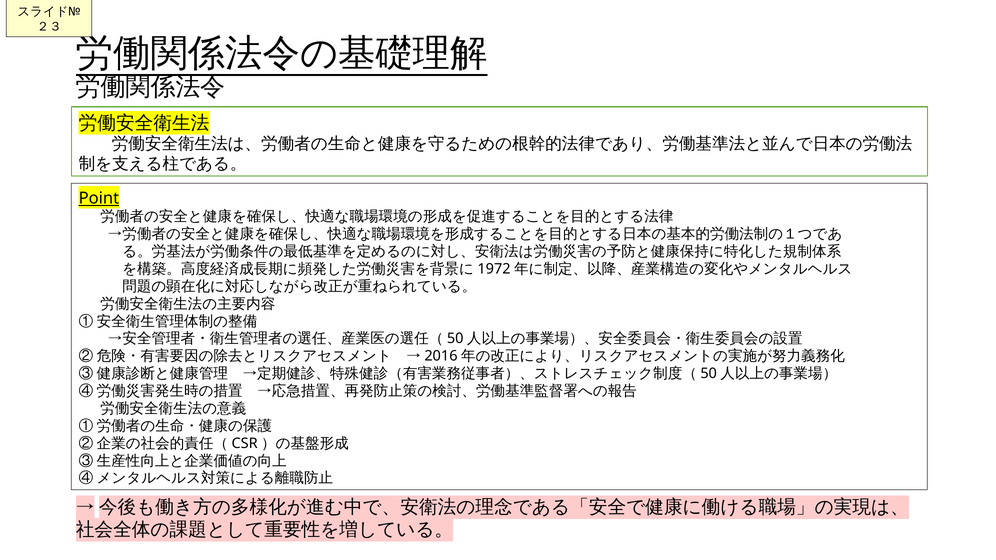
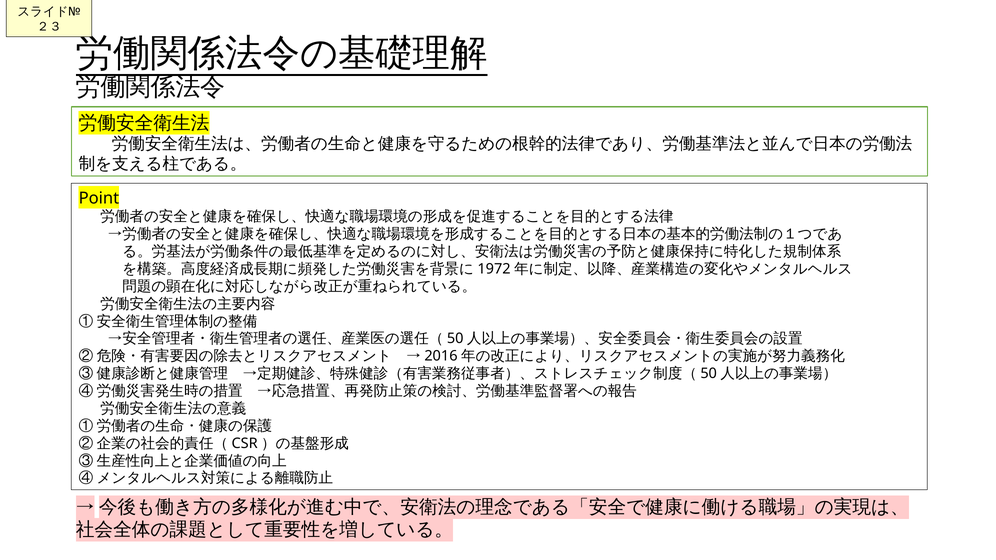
Point underline: present -> none
